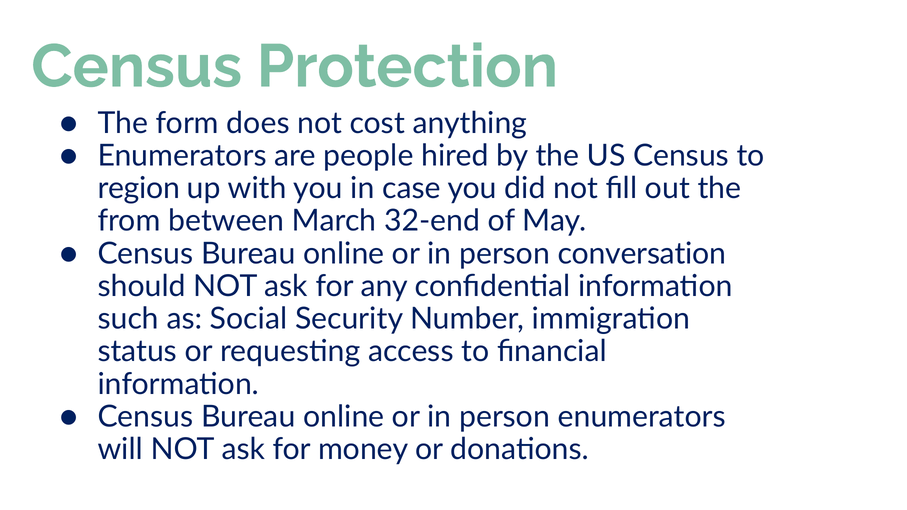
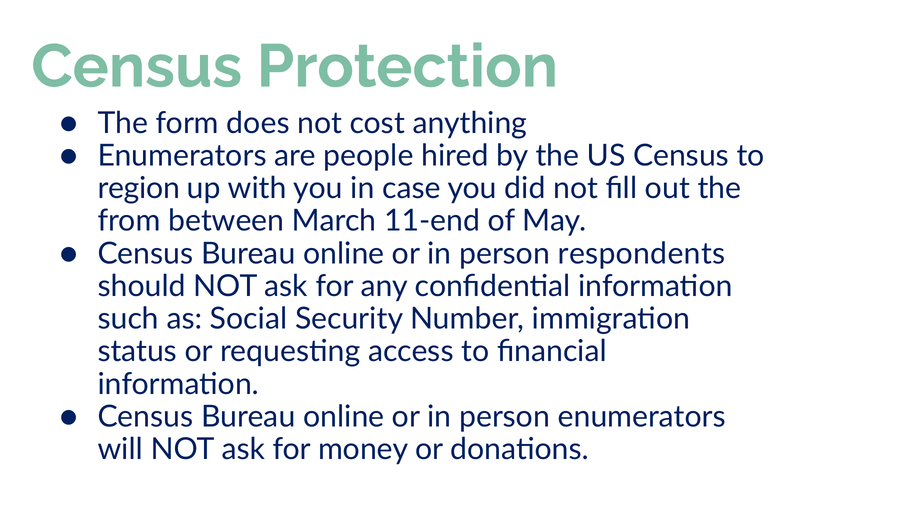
32-end: 32-end -> 11-end
conversation: conversation -> respondents
